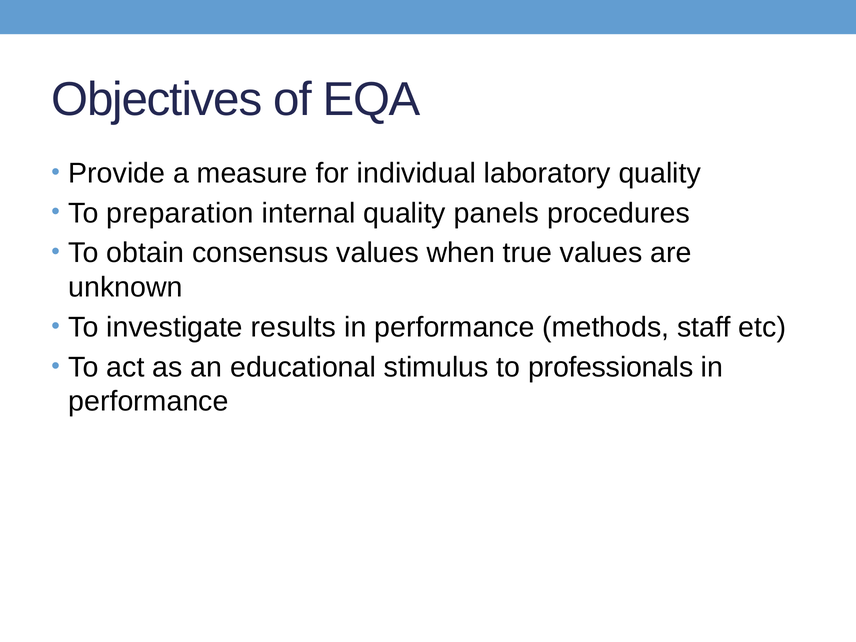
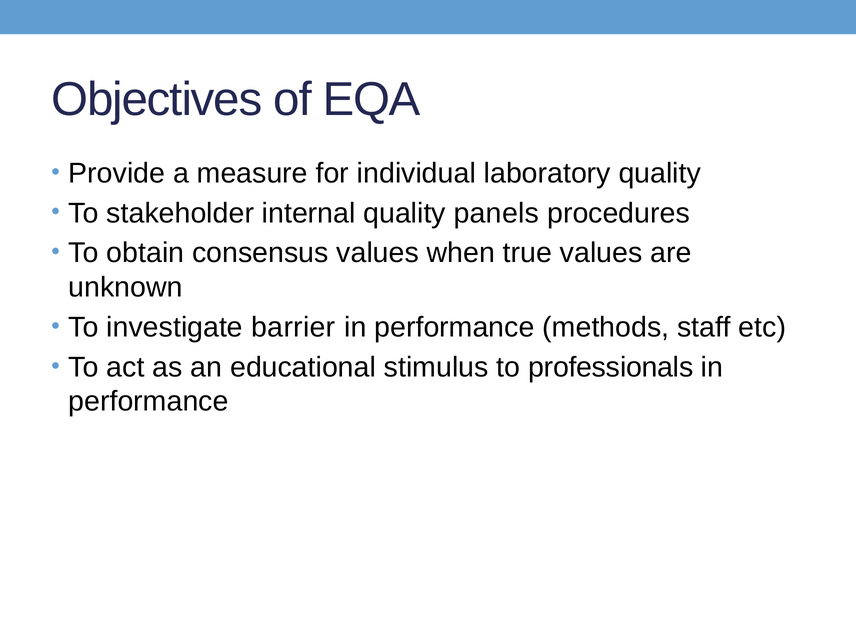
preparation: preparation -> stakeholder
results: results -> barrier
